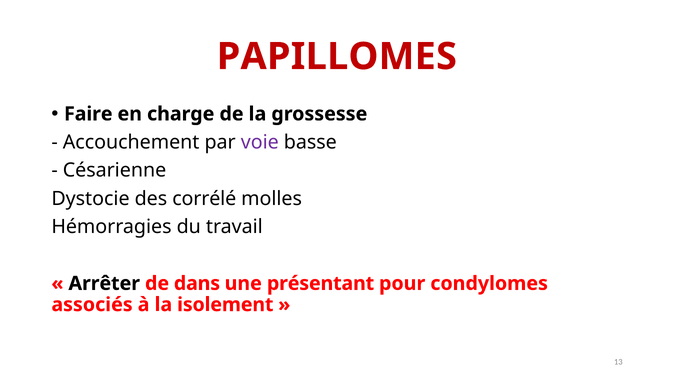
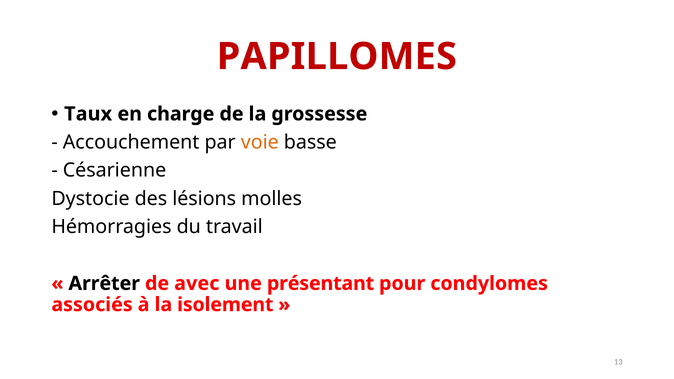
Faire: Faire -> Taux
voie colour: purple -> orange
corrélé: corrélé -> lésions
dans: dans -> avec
